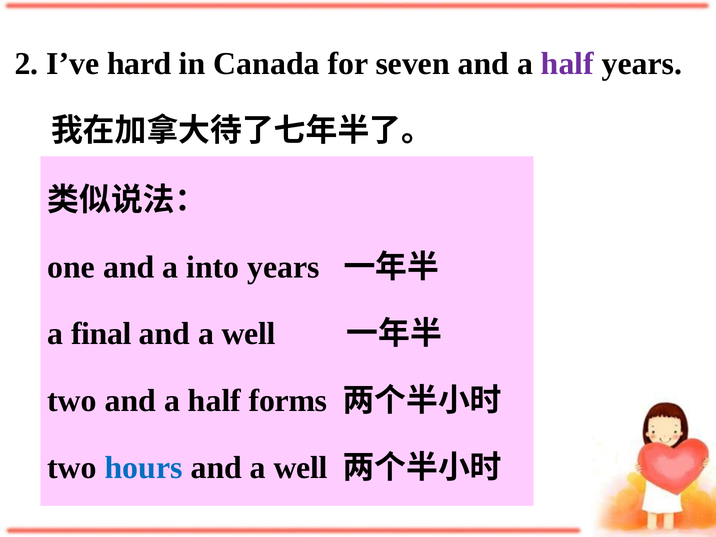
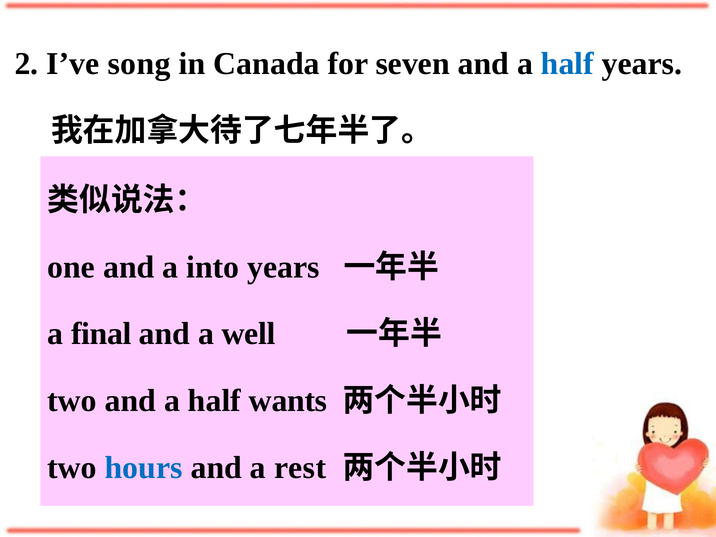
hard: hard -> song
half at (567, 64) colour: purple -> blue
forms: forms -> wants
well at (300, 468): well -> rest
